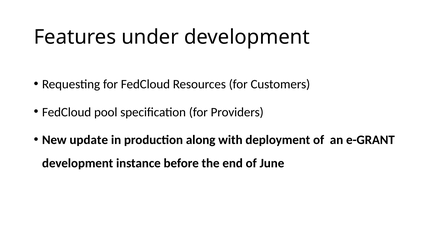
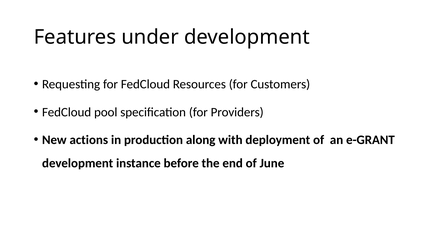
update: update -> actions
